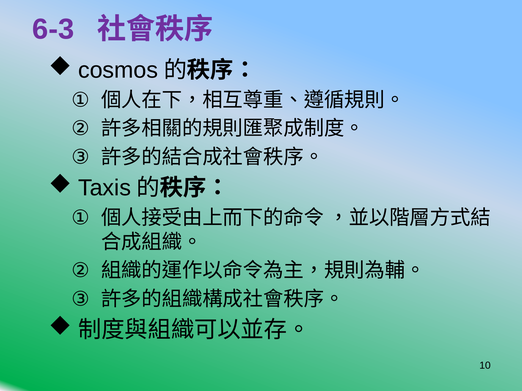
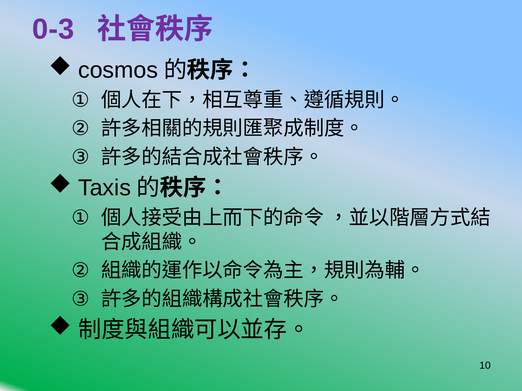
6-3: 6-3 -> 0-3
